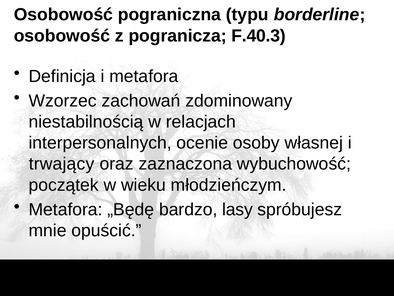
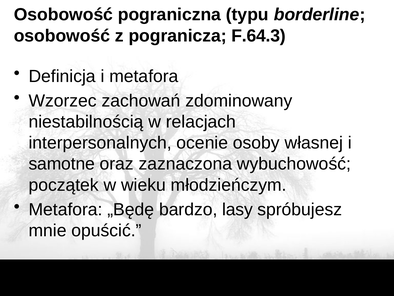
F.40.3: F.40.3 -> F.64.3
trwający: trwający -> samotne
